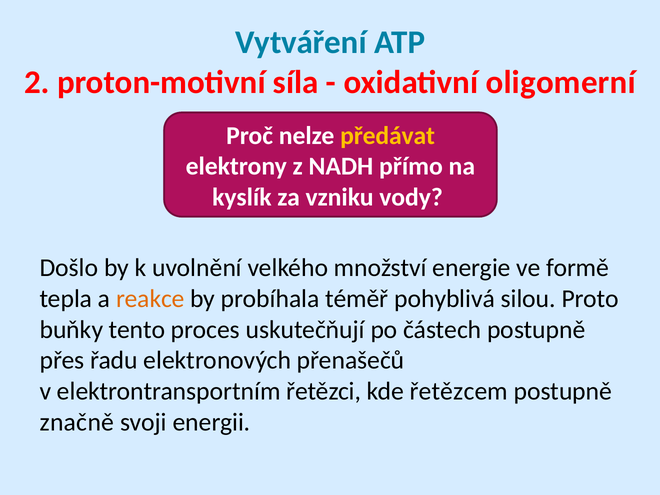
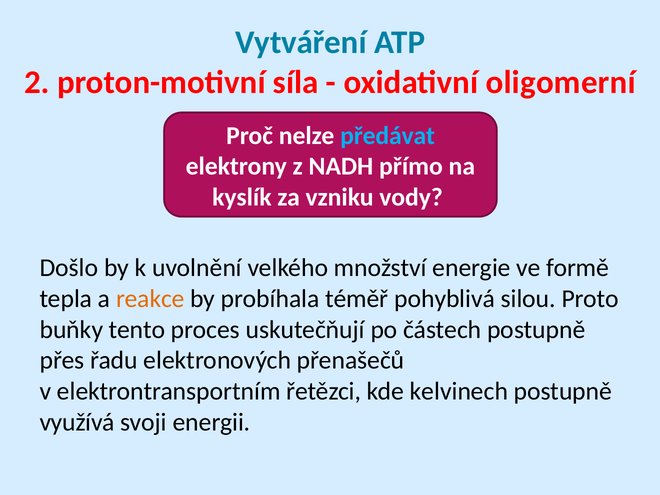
předávat colour: yellow -> light blue
řetězcem: řetězcem -> kelvinech
značně: značně -> využívá
